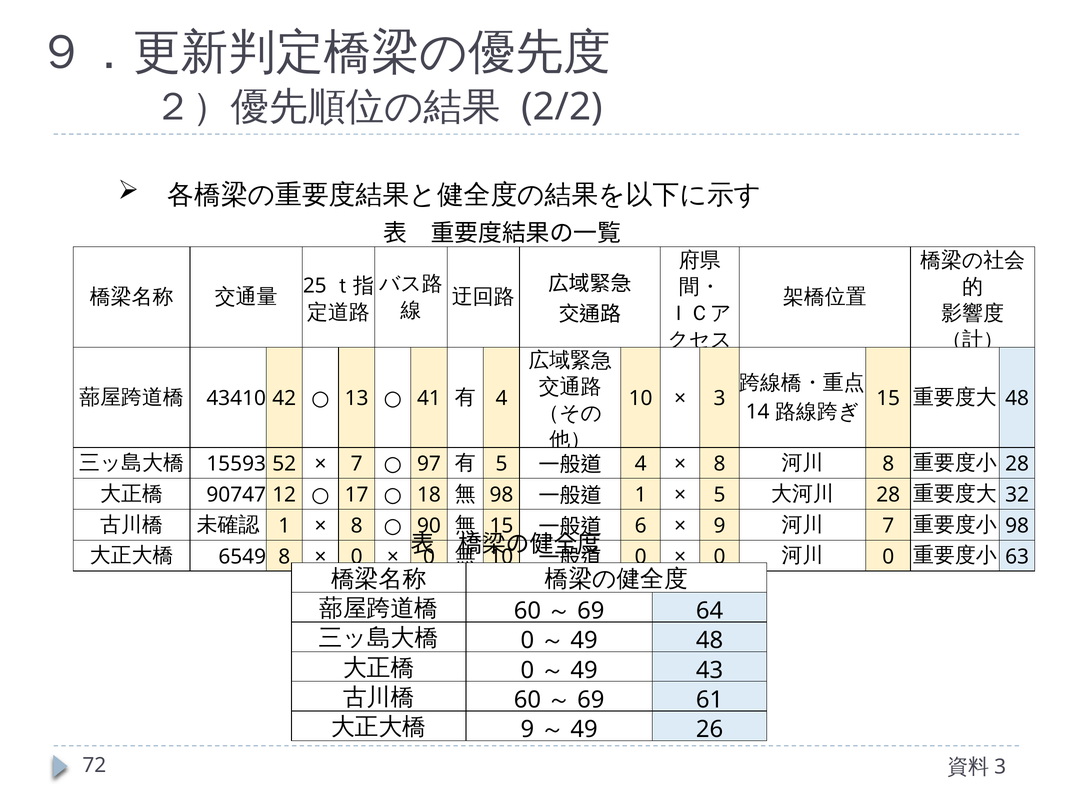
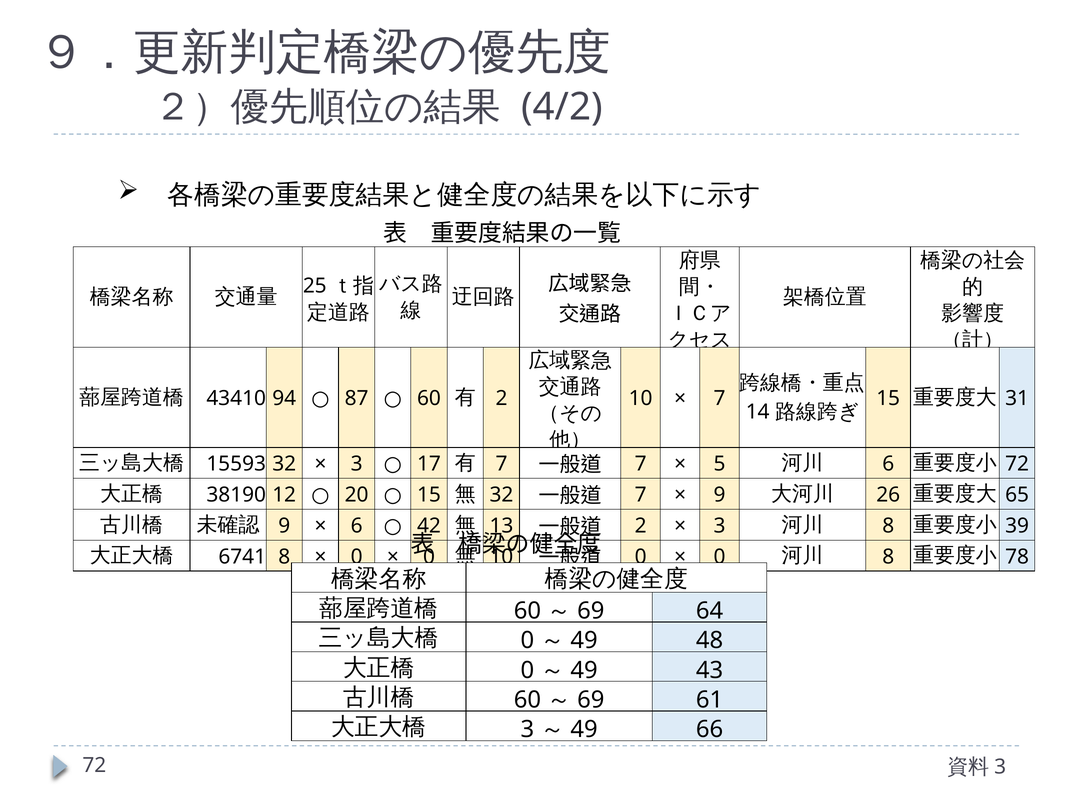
2/2: 2/2 -> 4/2
42: 42 -> 94
13: 13 -> 87
41 at (429, 398): 41 -> 60
4 at (501, 398): 4 -> 2
3 at (720, 398): 3 -> 7
48 at (1017, 398): 48 -> 31
15593 52: 52 -> 32
7 at (357, 464): 7 -> 3
97: 97 -> 17
5 at (501, 464): 5 -> 7
4 at (641, 464): 4 -> 7
8 at (720, 464): 8 -> 5
8 at (888, 464): 8 -> 6
28 at (1017, 464): 28 -> 72
90747: 90747 -> 38190
17: 17 -> 20
18 at (429, 495): 18 -> 15
98 at (501, 495): 98 -> 32
1 at (641, 495): 1 -> 7
5 at (720, 495): 5 -> 9
28 at (888, 495): 28 -> 26
32: 32 -> 65
1 at (284, 526): 1 -> 9
8 at (357, 526): 8 -> 6
90: 90 -> 42
15 at (501, 526): 15 -> 13
6 at (641, 526): 6 -> 2
9 at (720, 526): 9 -> 3
7 at (888, 526): 7 -> 8
98 at (1017, 526): 98 -> 39
6549: 6549 -> 6741
0 at (888, 557): 0 -> 8
63: 63 -> 78
9 at (527, 729): 9 -> 3
26: 26 -> 66
